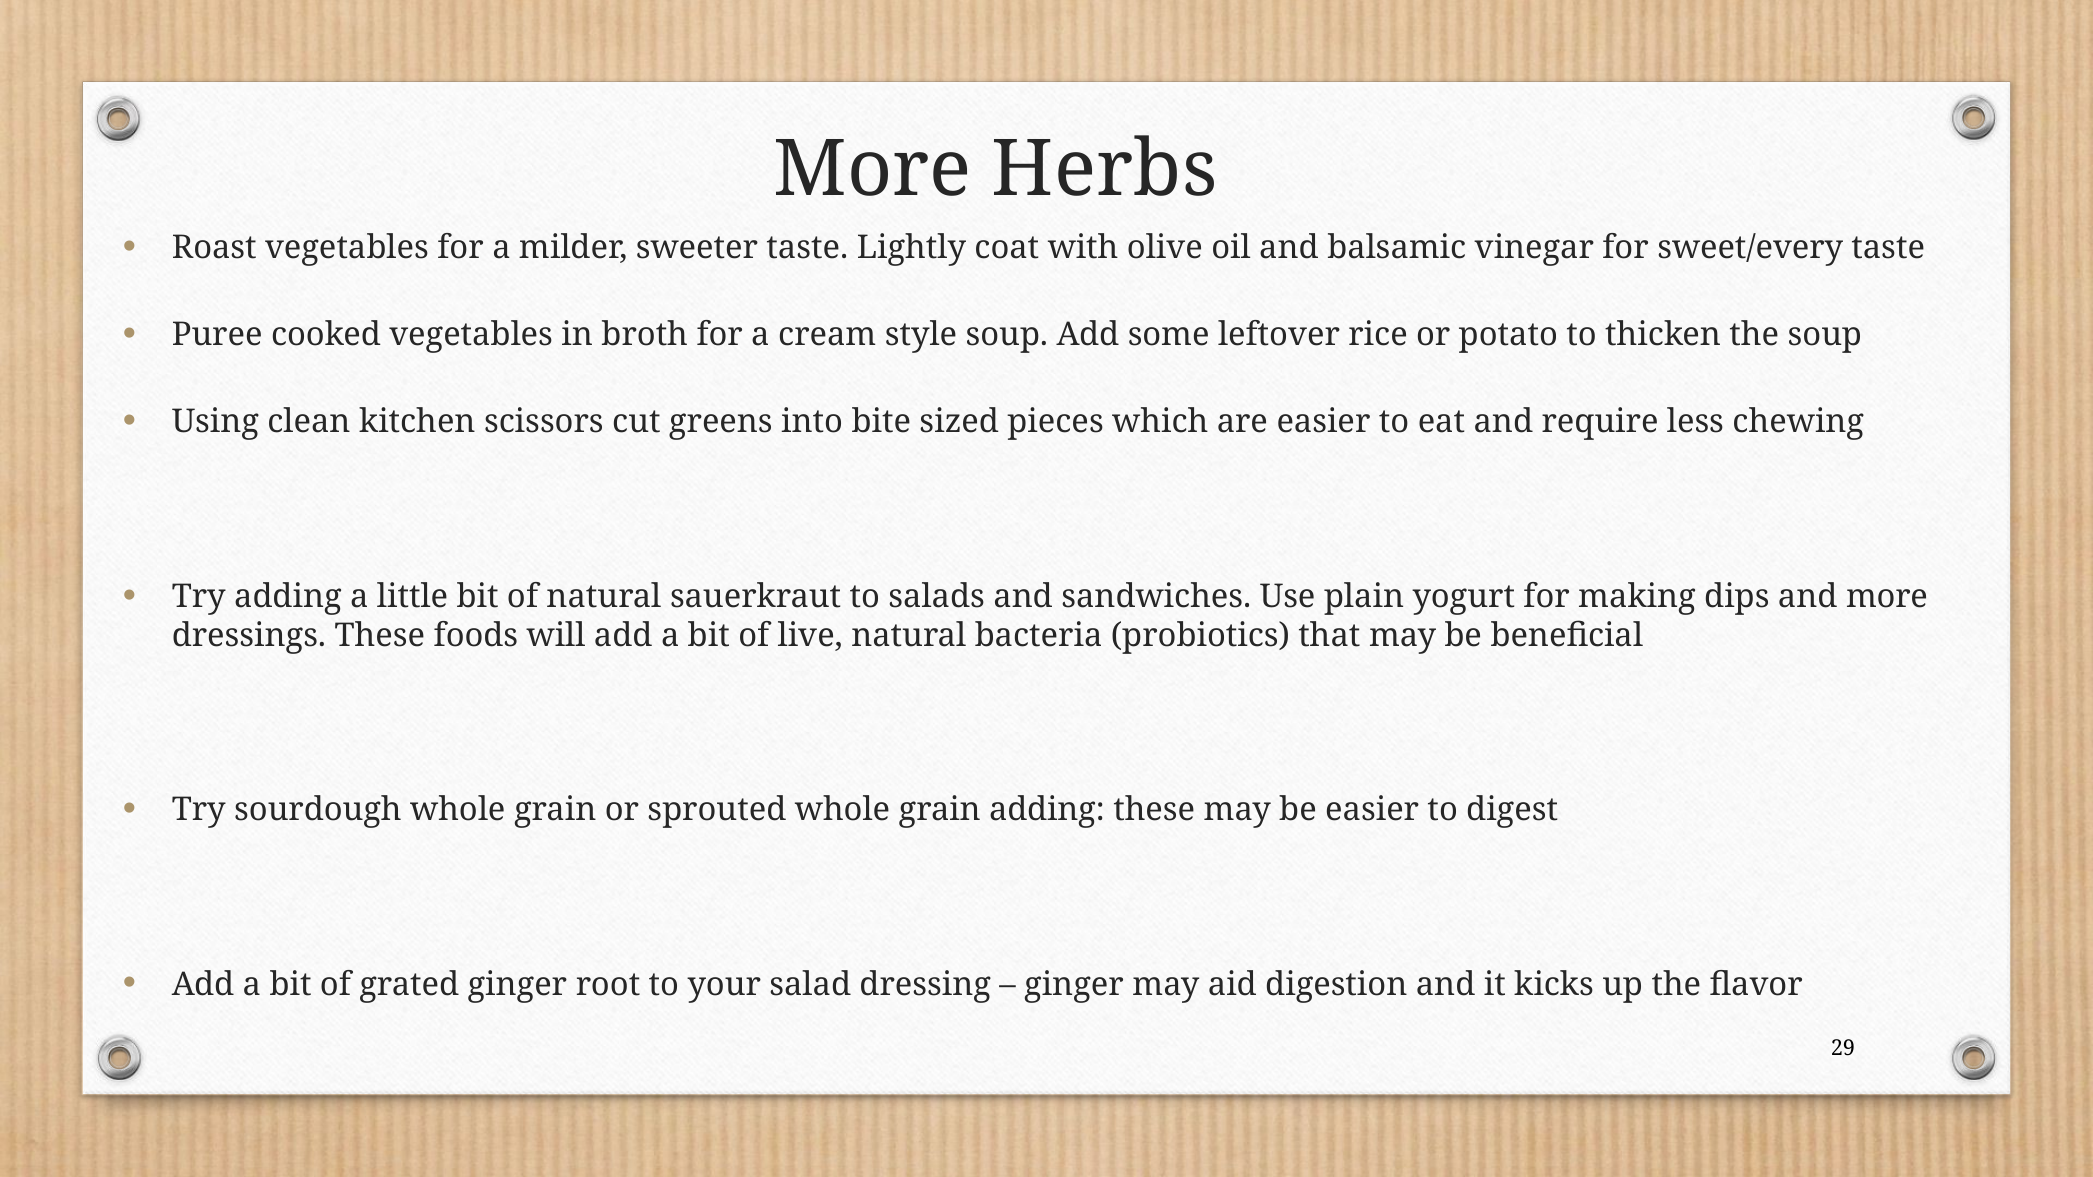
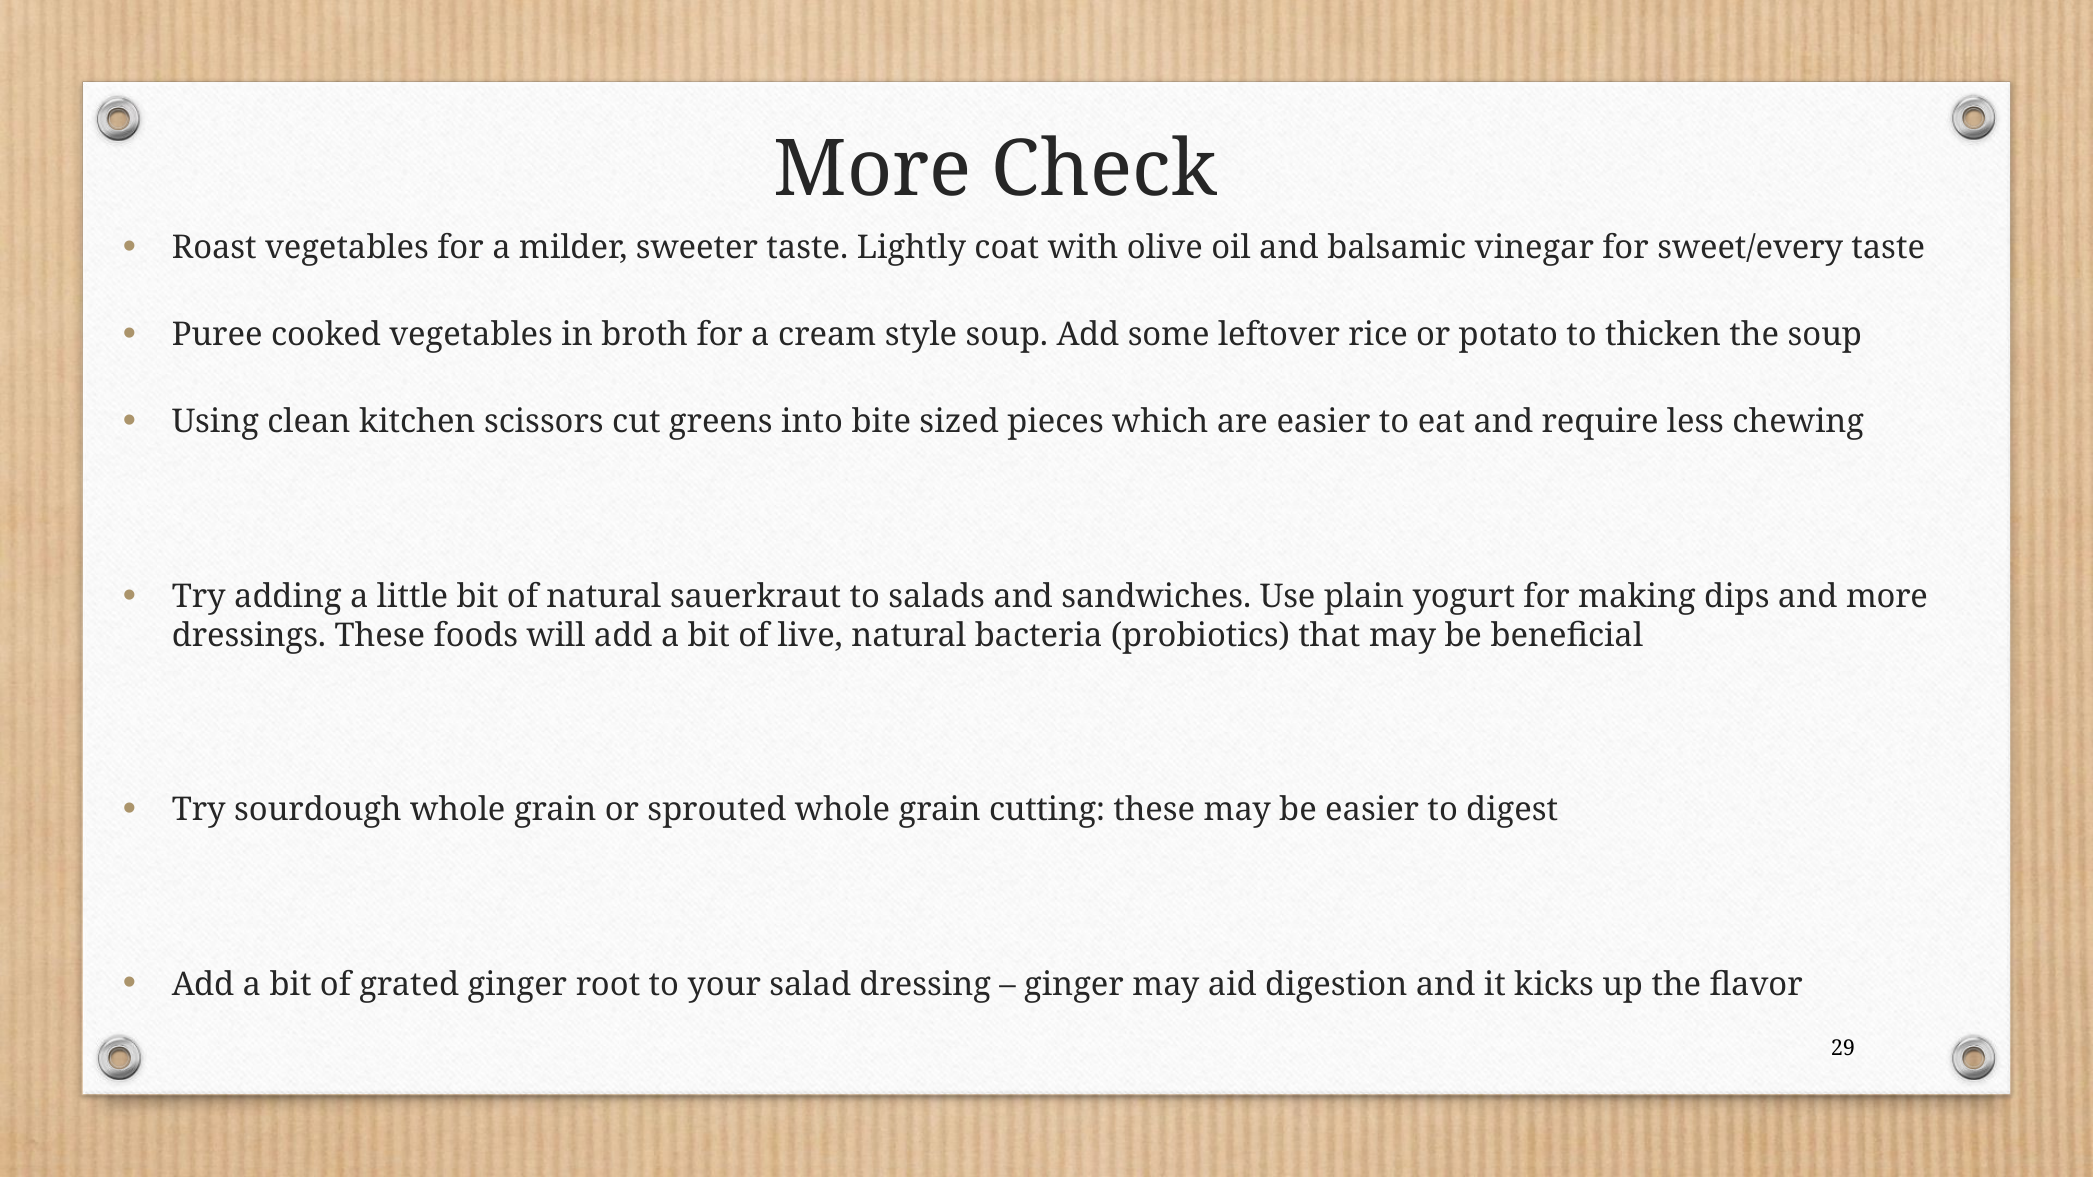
Herbs: Herbs -> Check
grain adding: adding -> cutting
